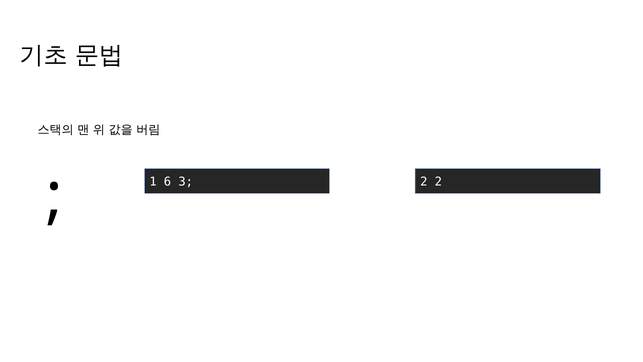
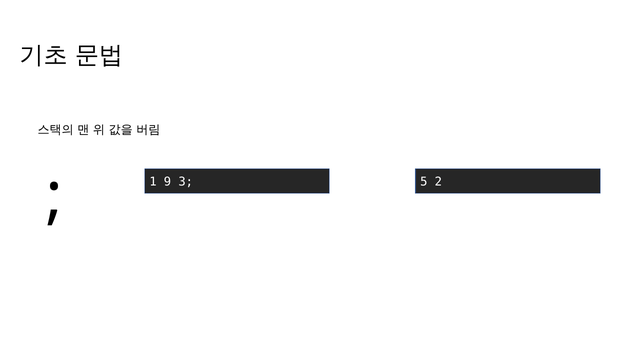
6: 6 -> 9
3 2: 2 -> 5
